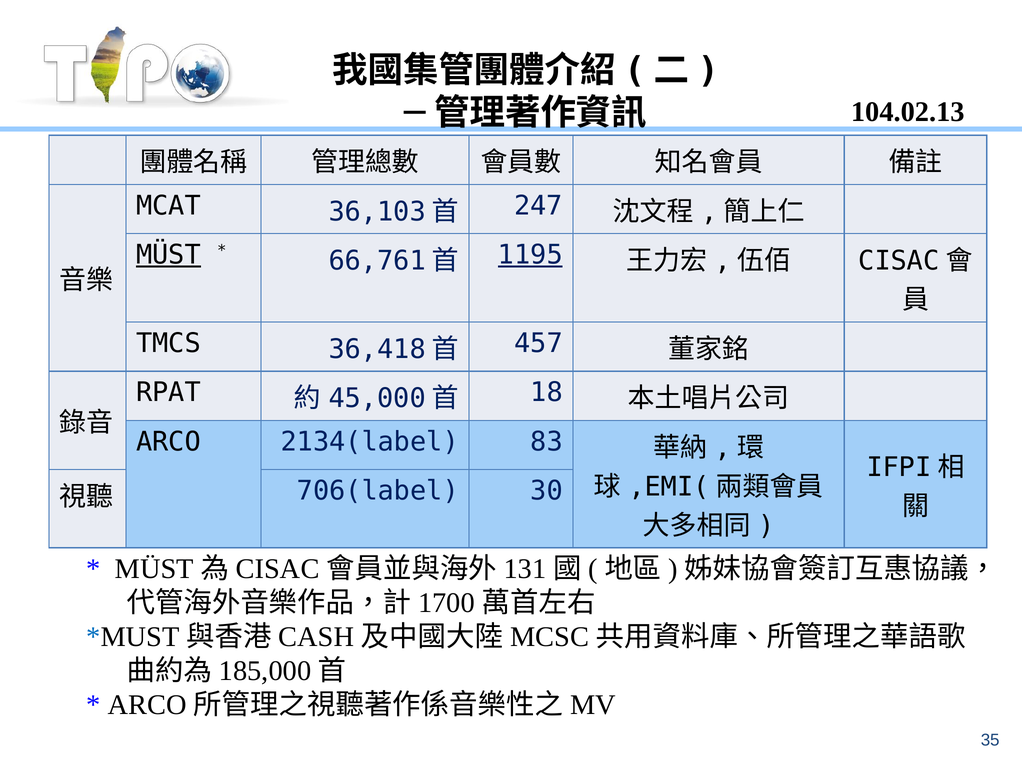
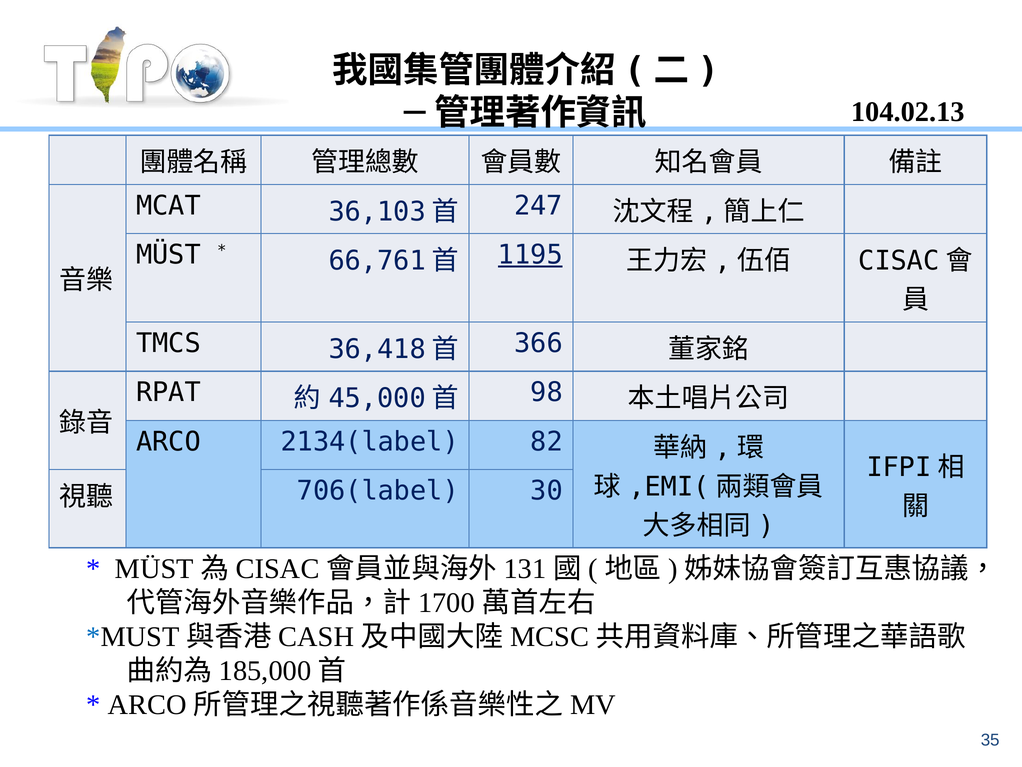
MÜST underline: present -> none
457: 457 -> 366
18: 18 -> 98
83: 83 -> 82
